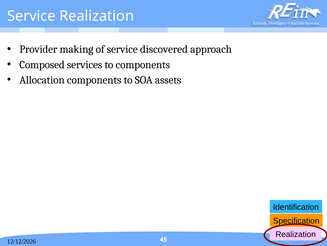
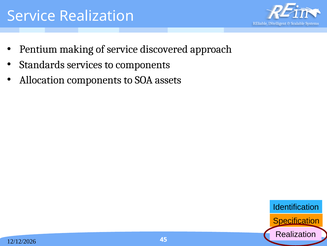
Provider: Provider -> Pentium
Composed: Composed -> Standards
